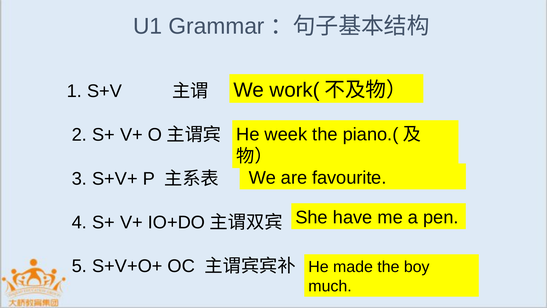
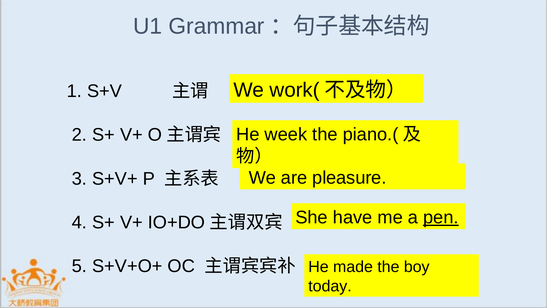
favourite: favourite -> pleasure
pen underline: none -> present
much: much -> today
